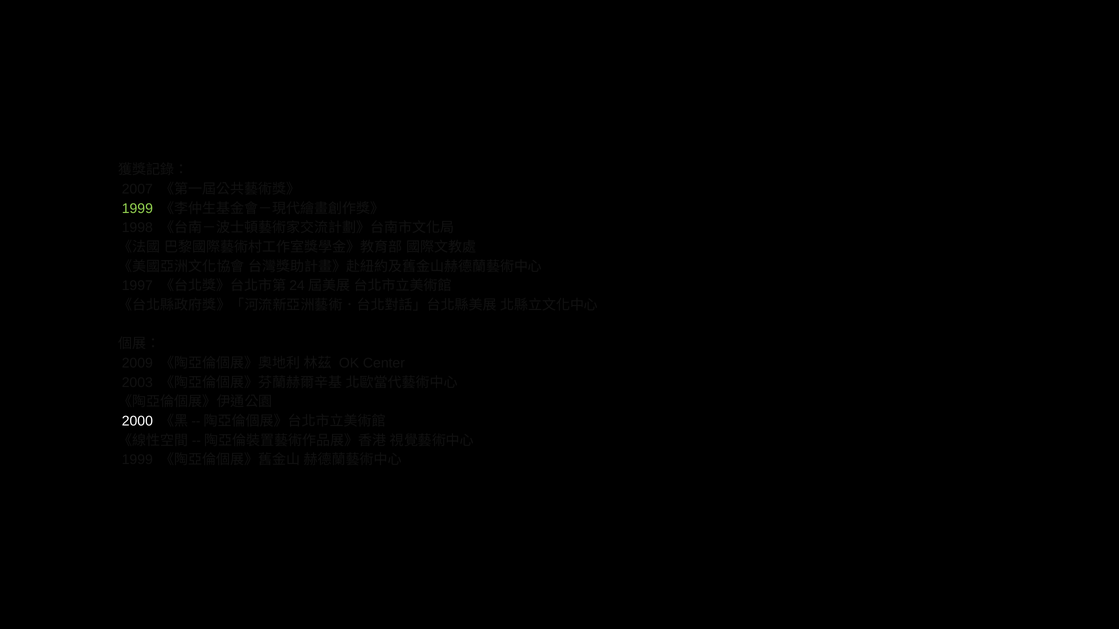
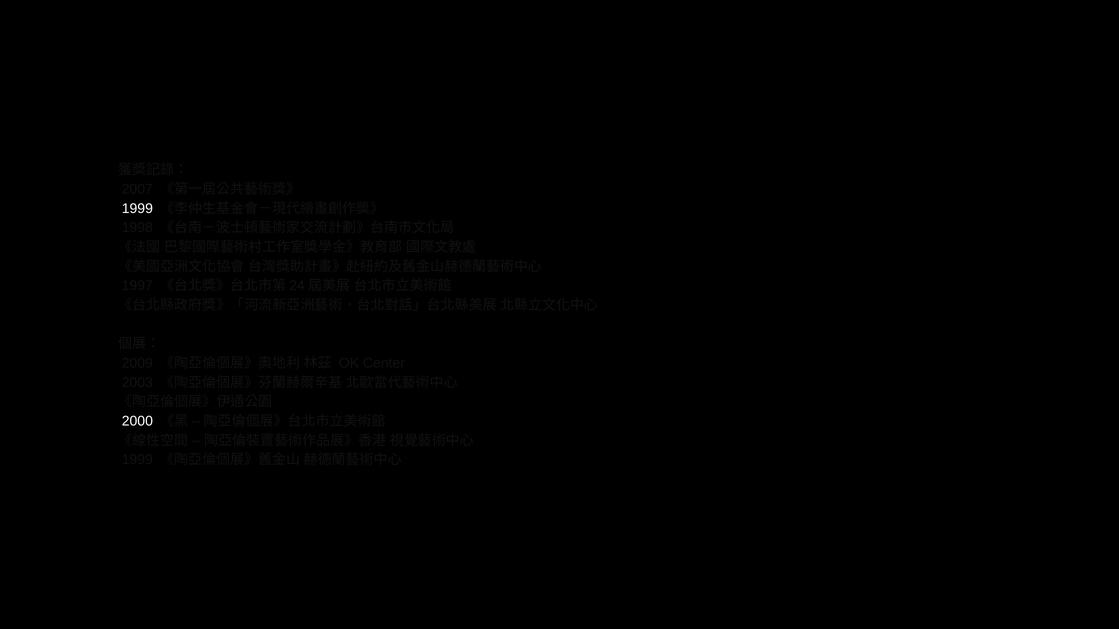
1999 at (137, 209) colour: light green -> white
